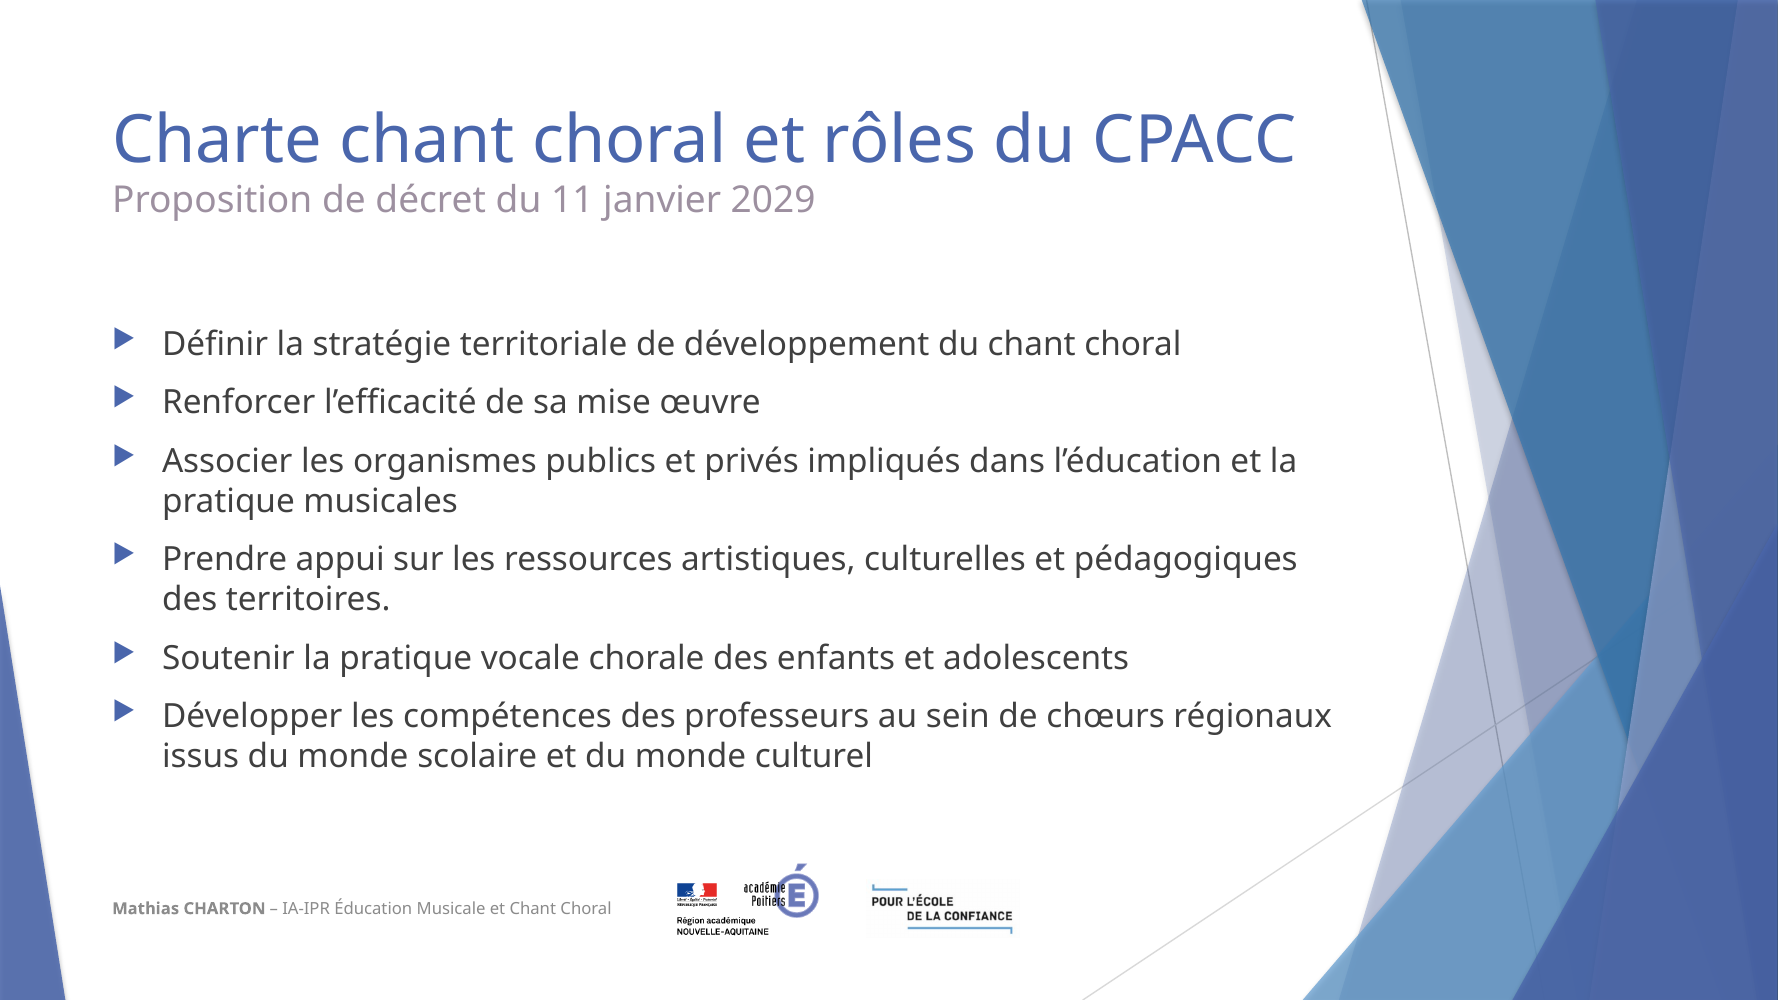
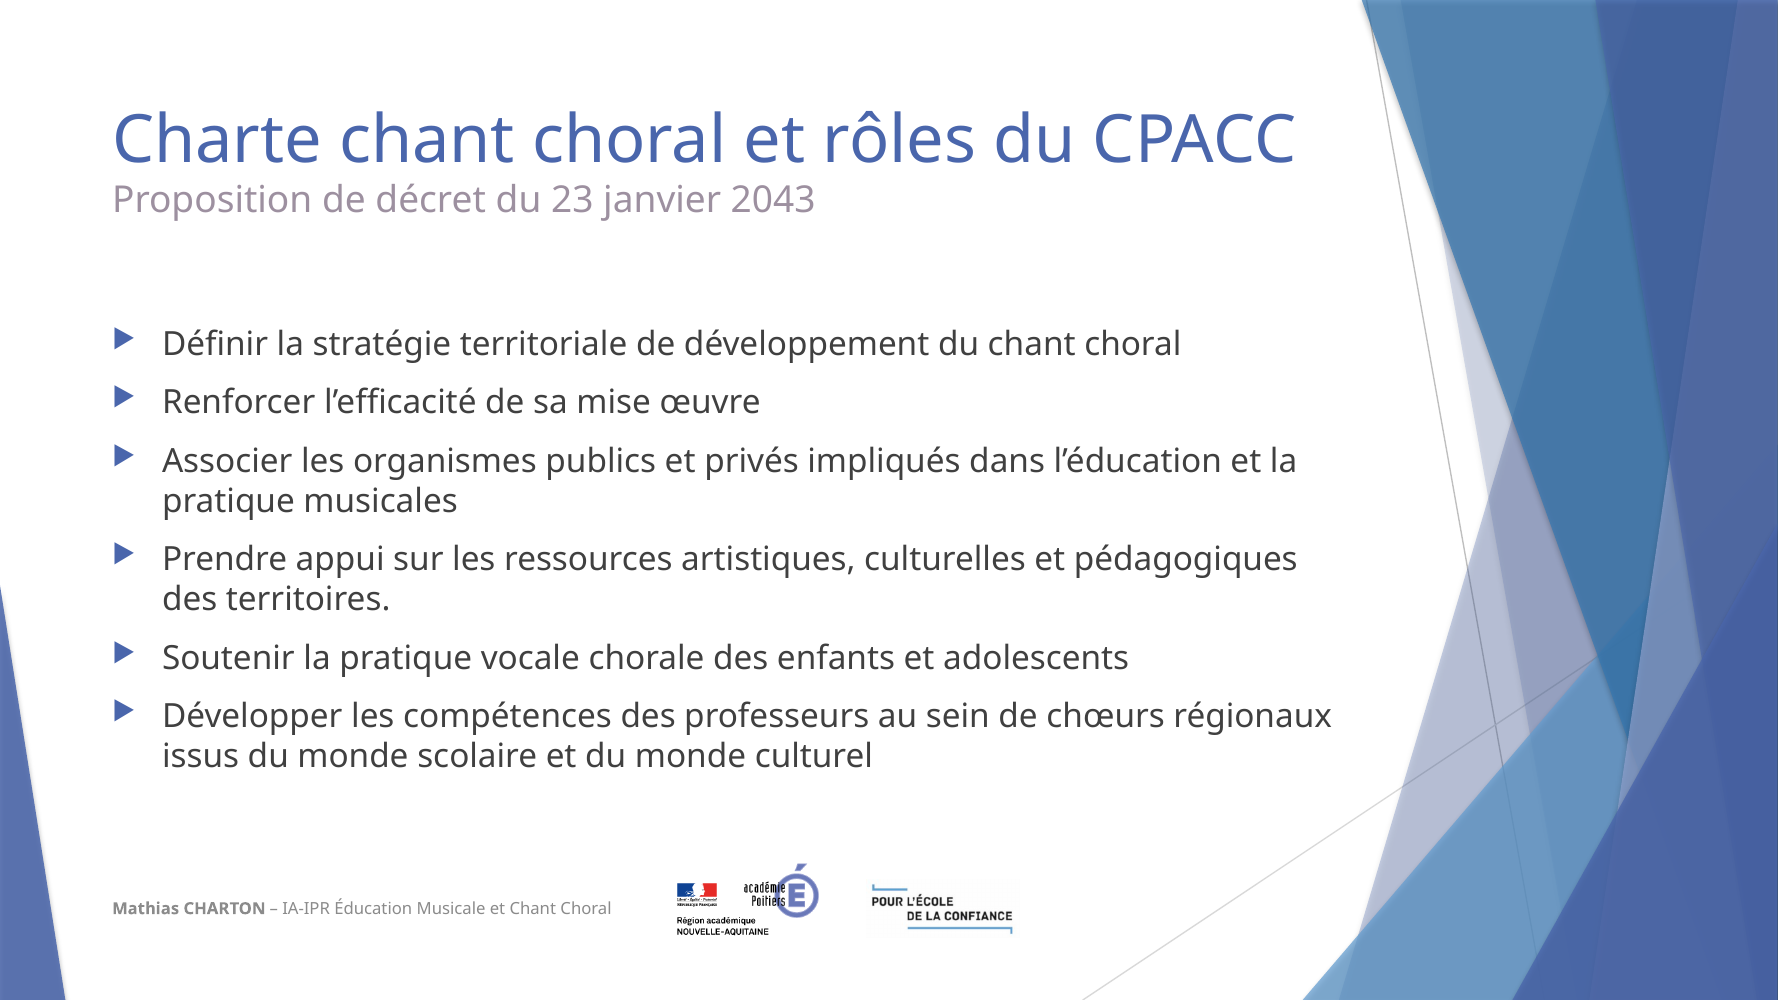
11: 11 -> 23
2029: 2029 -> 2043
